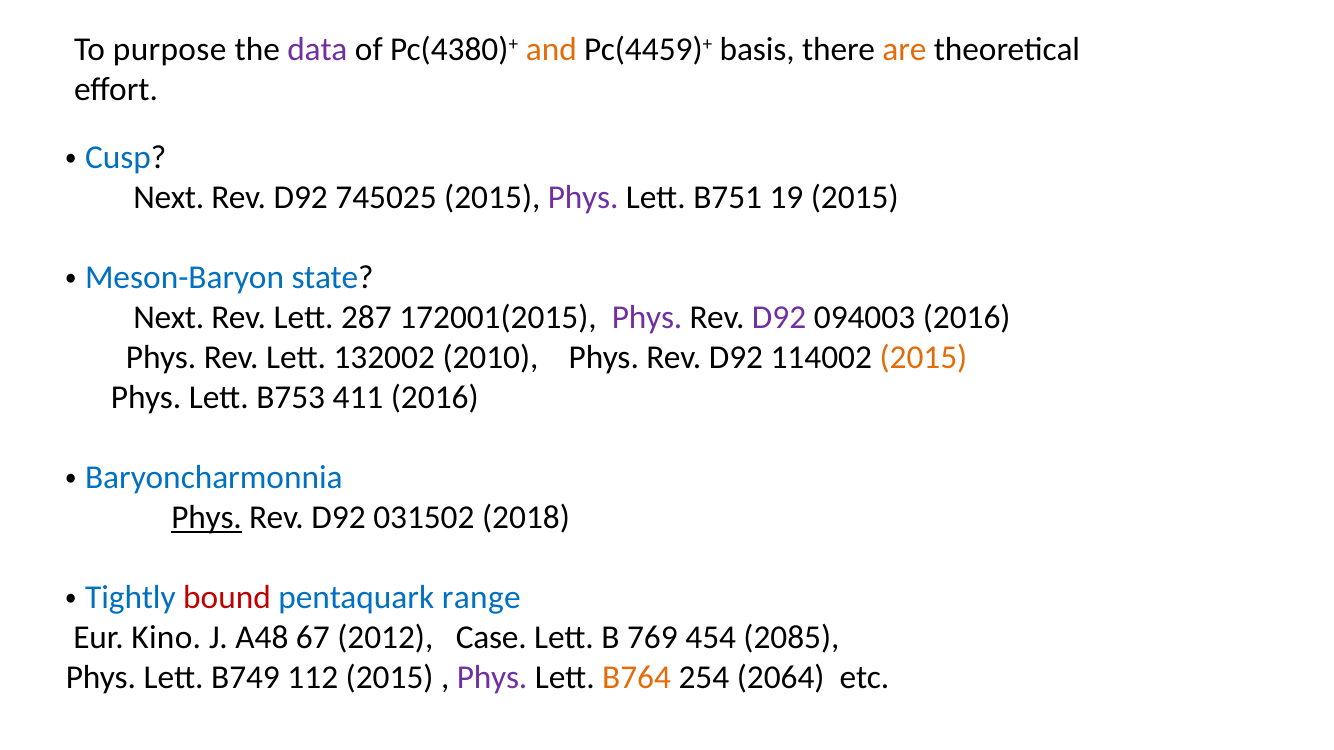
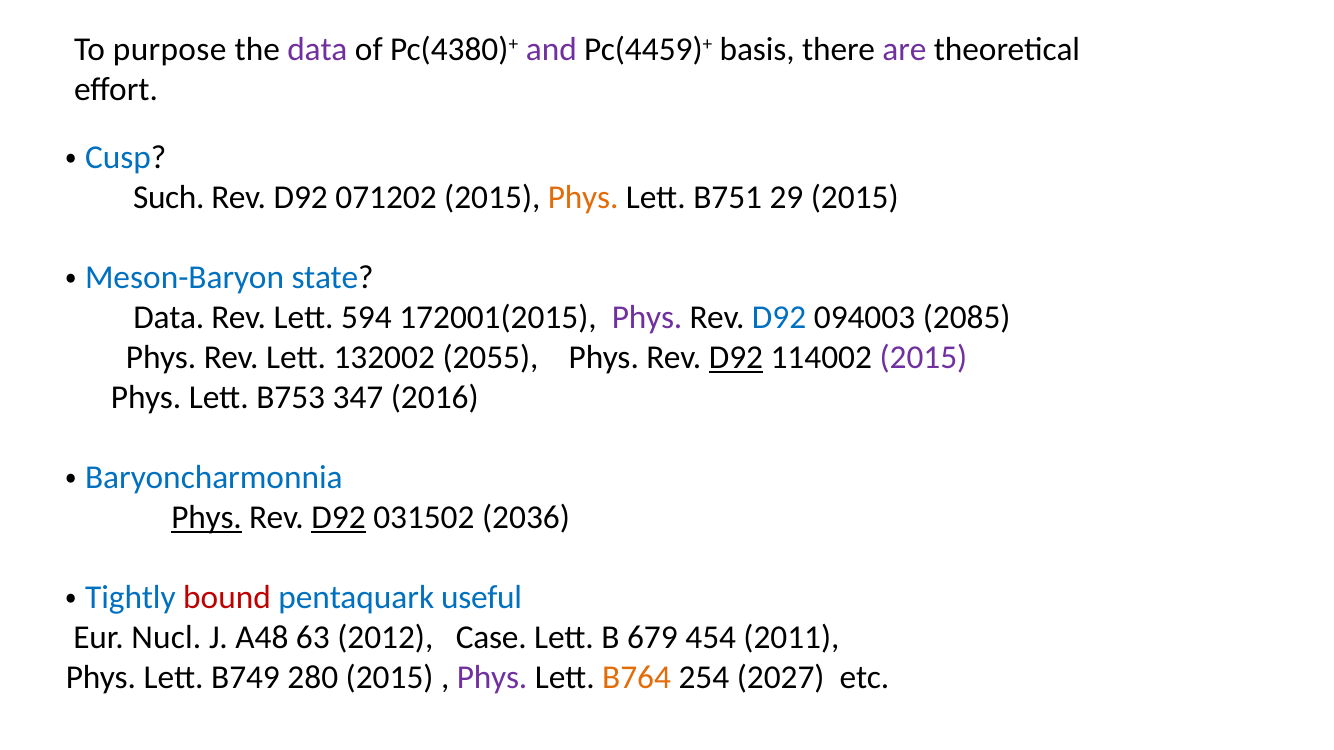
and colour: orange -> purple
are colour: orange -> purple
Next at (169, 198): Next -> Such
745025: 745025 -> 071202
Phys at (583, 198) colour: purple -> orange
19: 19 -> 29
Next at (169, 318): Next -> Data
287: 287 -> 594
D92 at (779, 318) colour: purple -> blue
094003 2016: 2016 -> 2085
2010: 2010 -> 2055
D92 at (736, 358) underline: none -> present
2015 at (923, 358) colour: orange -> purple
411: 411 -> 347
D92 at (339, 518) underline: none -> present
2018: 2018 -> 2036
range: range -> useful
Kino: Kino -> Nucl
67: 67 -> 63
769: 769 -> 679
2085: 2085 -> 2011
112: 112 -> 280
2064: 2064 -> 2027
